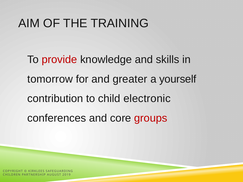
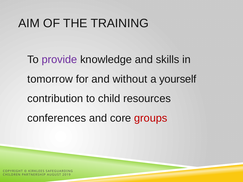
provide colour: red -> purple
greater: greater -> without
electronic: electronic -> resources
